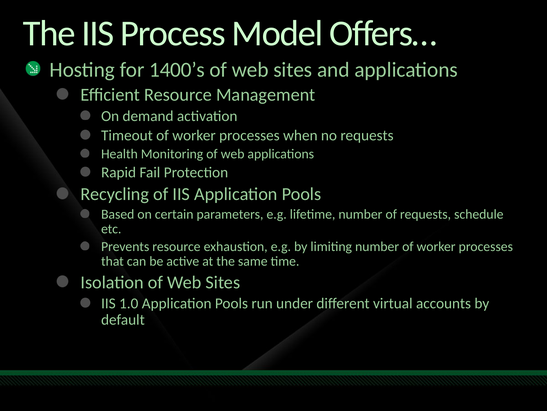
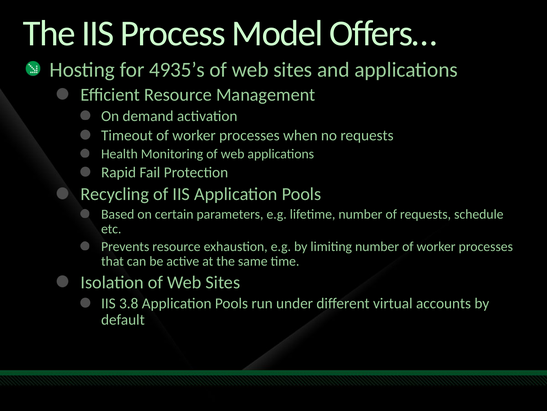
1400’s: 1400’s -> 4935’s
1.0: 1.0 -> 3.8
